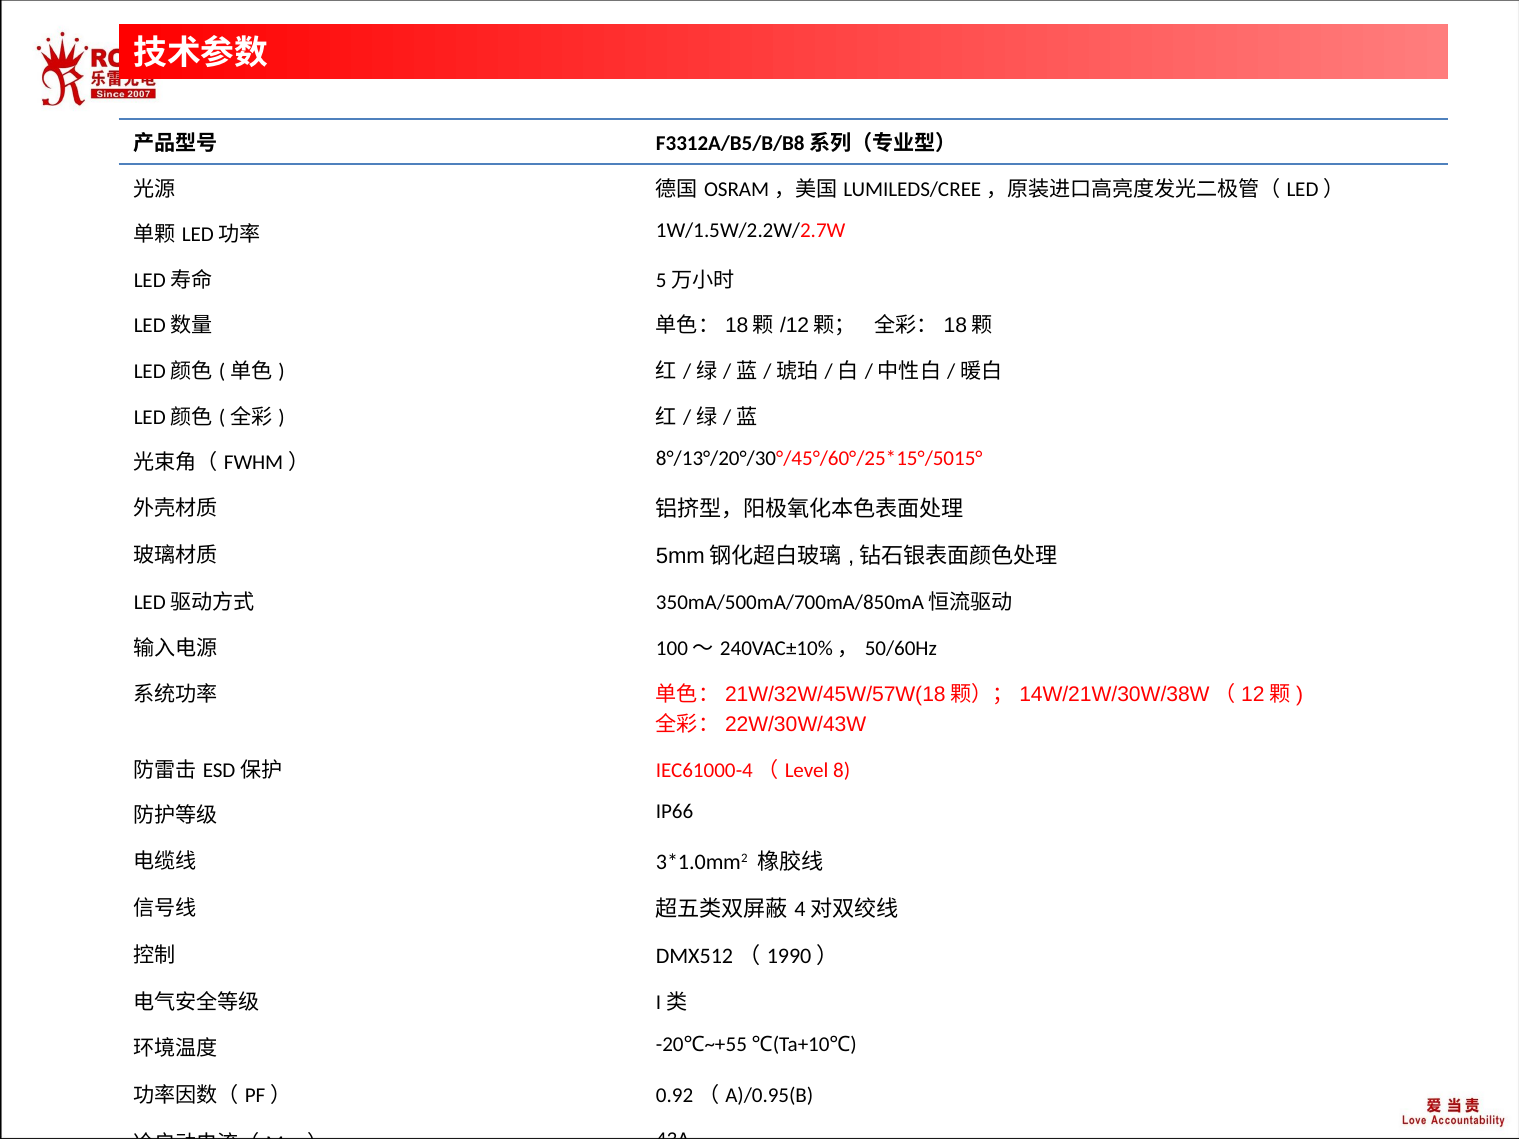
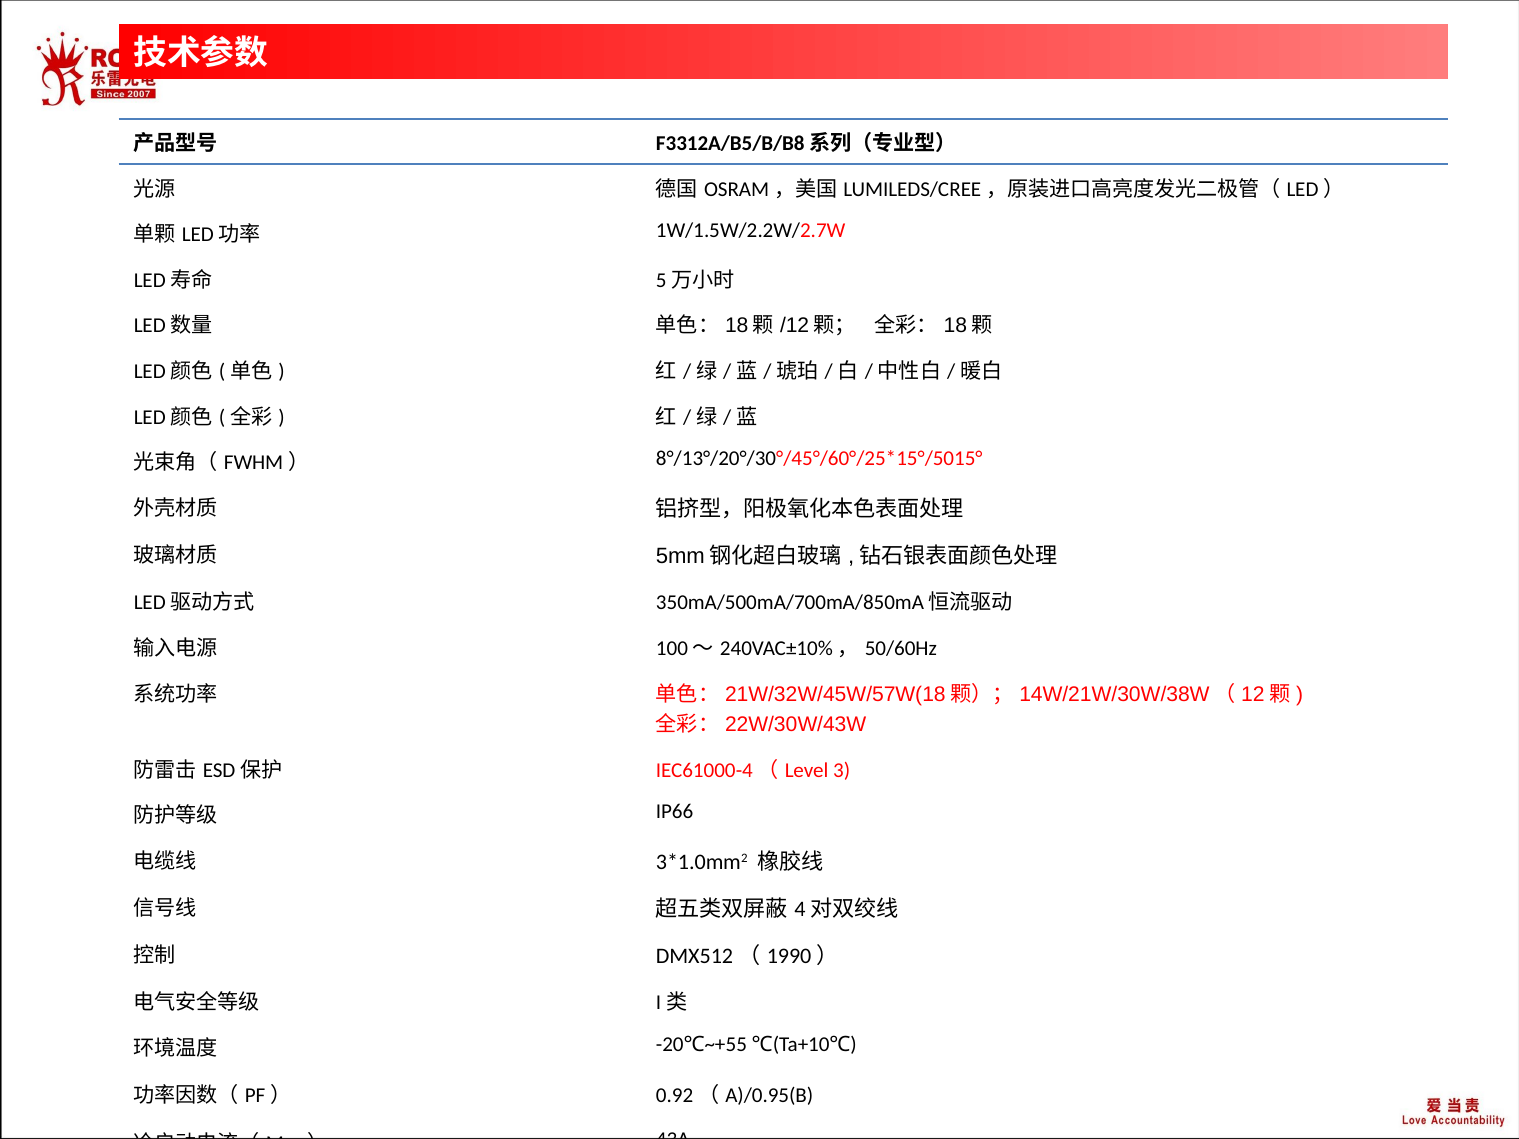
8: 8 -> 3
